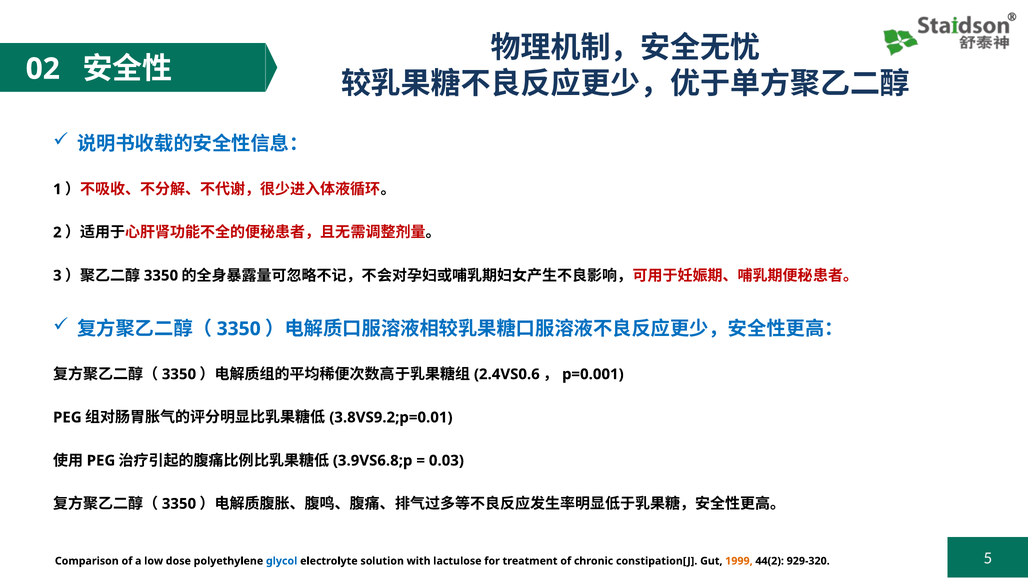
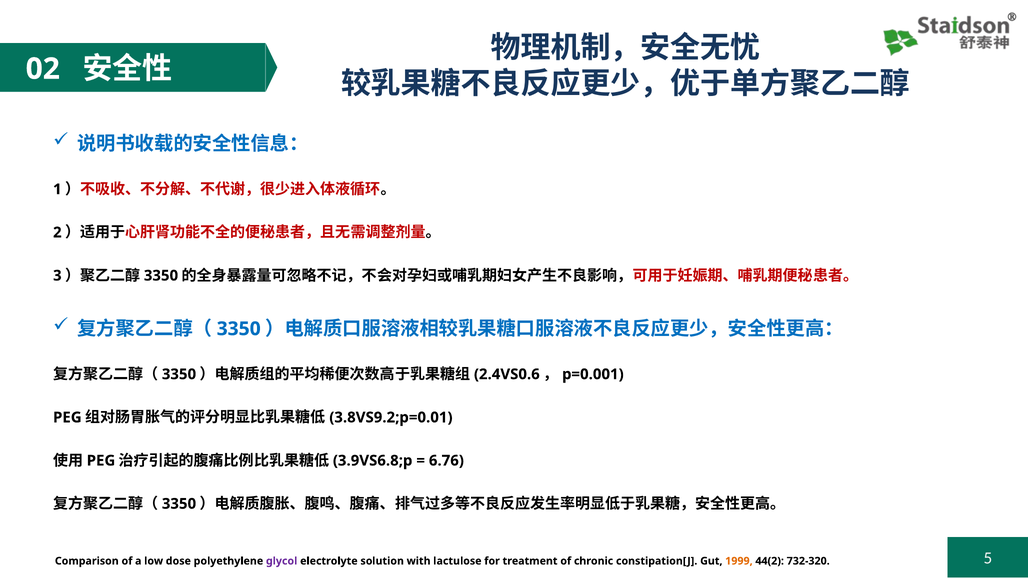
0.03: 0.03 -> 6.76
glycol colour: blue -> purple
929-320: 929-320 -> 732-320
